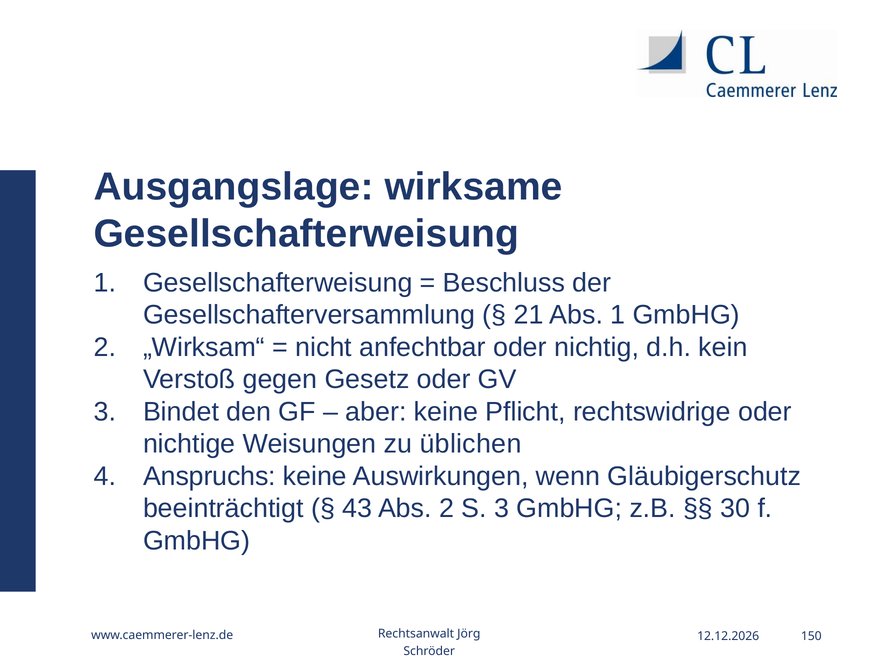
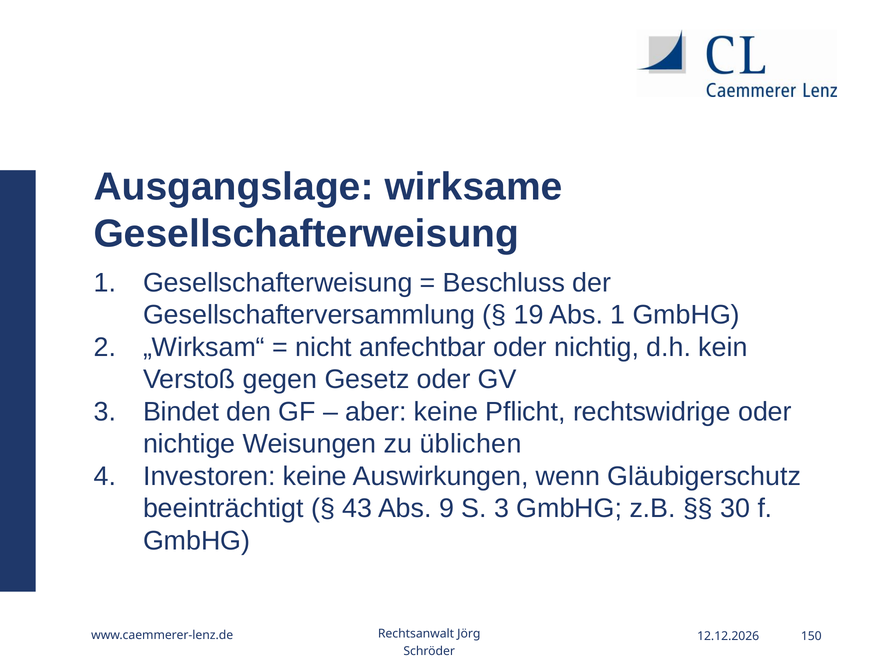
21: 21 -> 19
Anspruchs: Anspruchs -> Investoren
Abs 2: 2 -> 9
